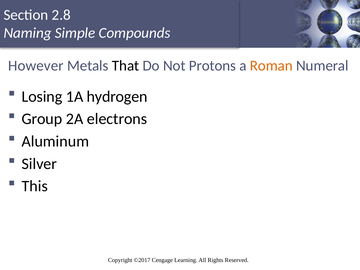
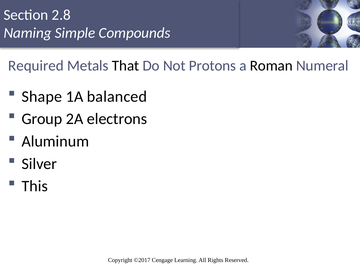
However: However -> Required
Roman colour: orange -> black
Losing: Losing -> Shape
hydrogen: hydrogen -> balanced
